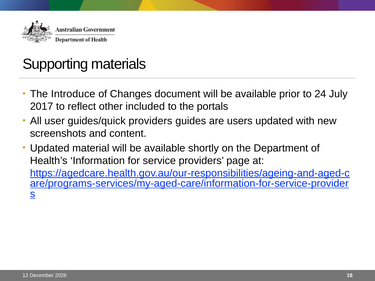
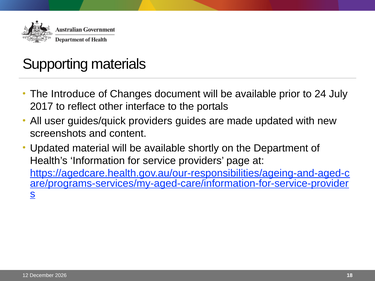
included: included -> interface
users: users -> made
